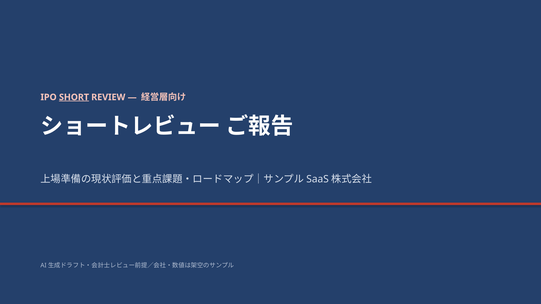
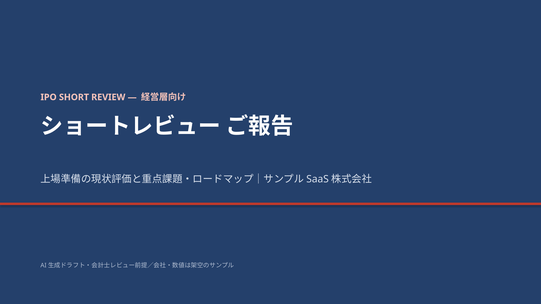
SHORT underline: present -> none
